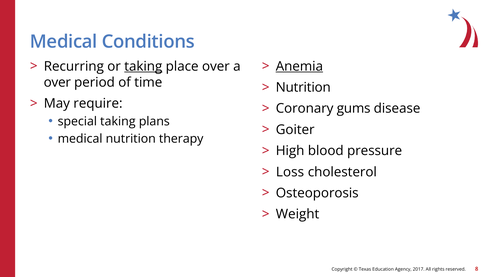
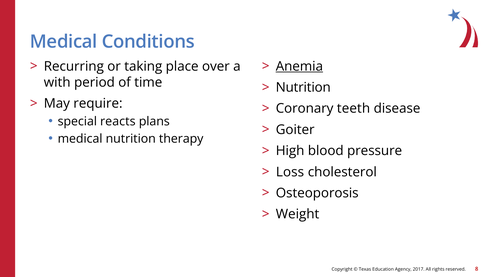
taking at (143, 66) underline: present -> none
over at (57, 82): over -> with
gums: gums -> teeth
special taking: taking -> reacts
